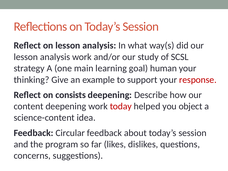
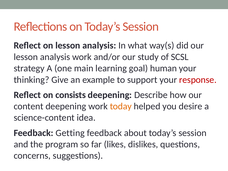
today colour: red -> orange
object: object -> desire
Circular: Circular -> Getting
